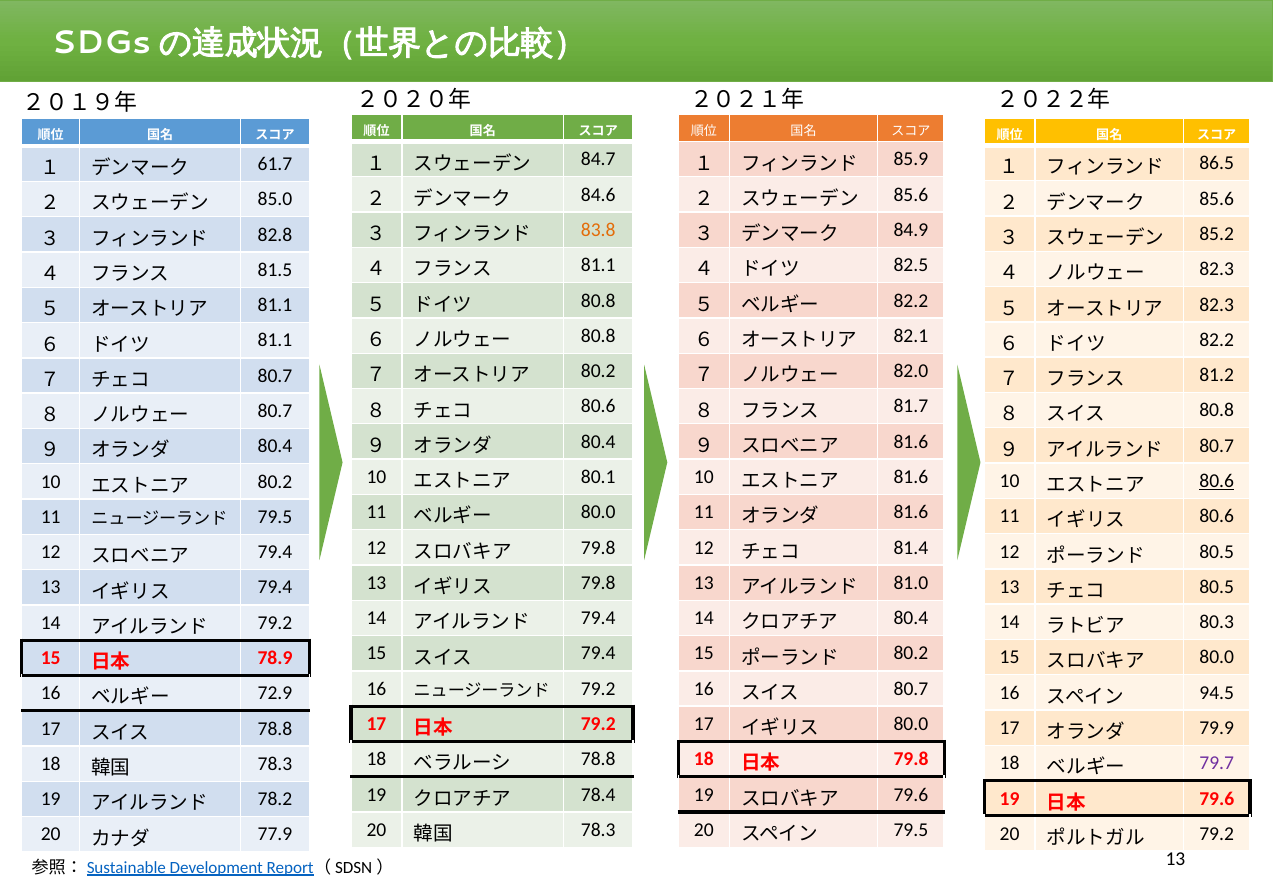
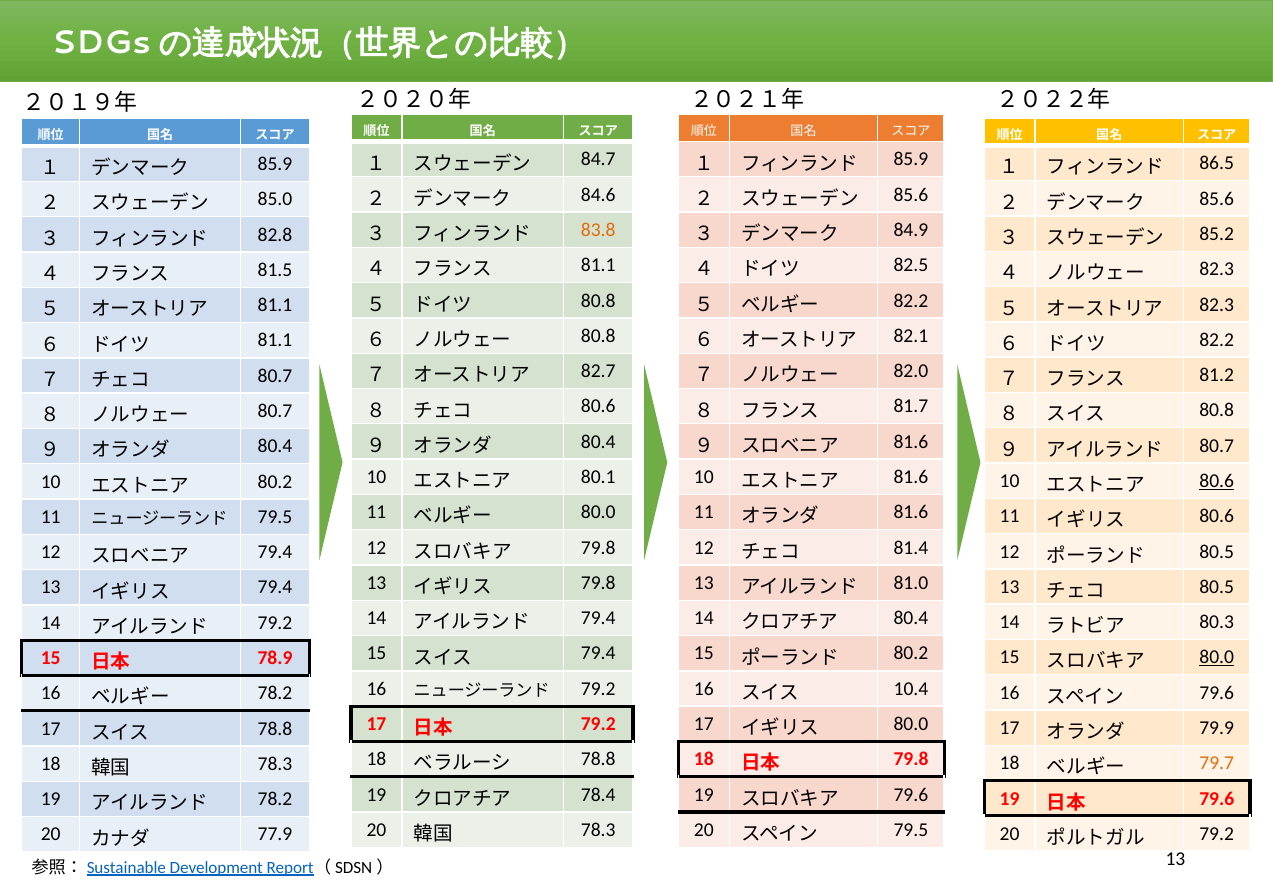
61.7 at (275, 164): 61.7 -> 85.9
80.2 at (598, 371): 80.2 -> 82.7
80.0 at (1217, 658) underline: none -> present
80.7 at (911, 689): 80.7 -> 10.4
94.5 at (1217, 693): 94.5 -> 79.6
72.9 at (275, 694): 72.9 -> 78.2
79.7 colour: purple -> orange
